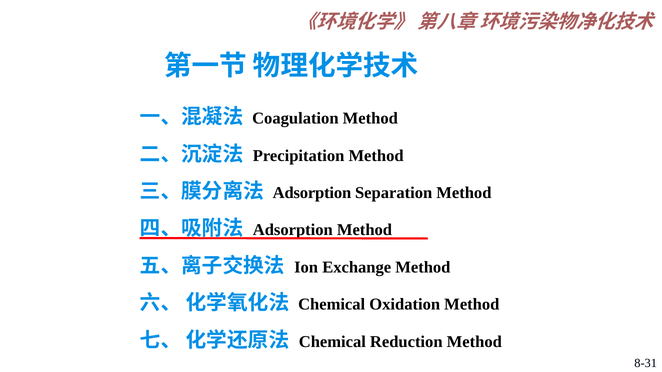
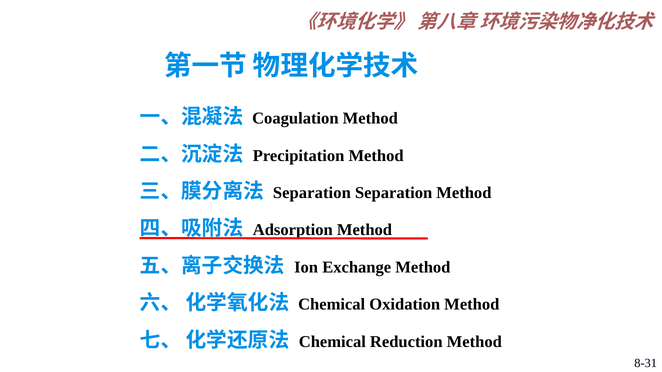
Adsorption at (312, 193): Adsorption -> Separation
